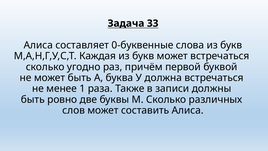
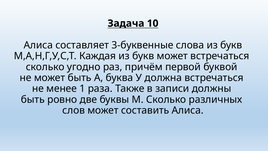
33: 33 -> 10
0-буквенные: 0-буквенные -> 3-буквенные
